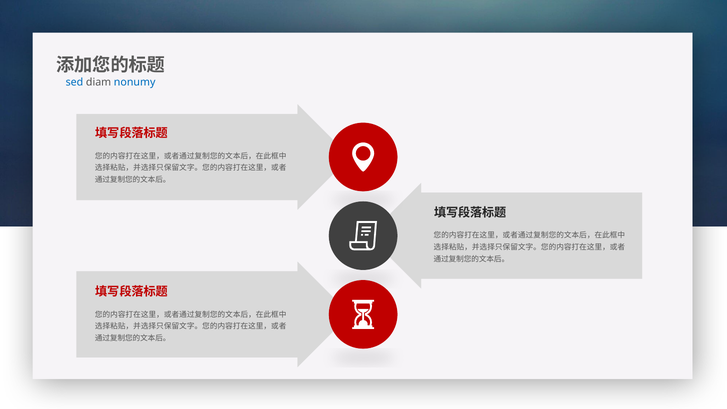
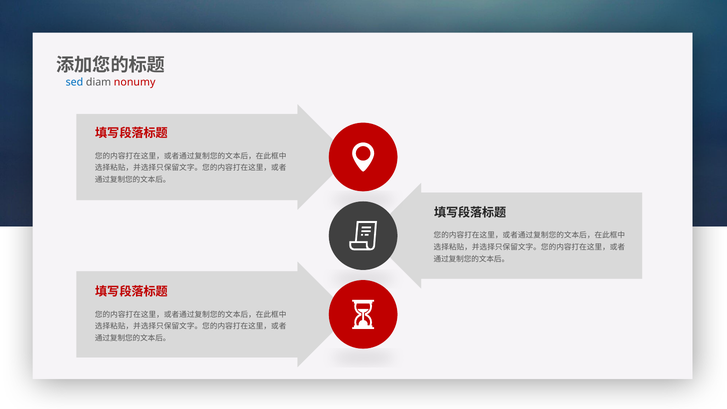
nonumy colour: blue -> red
